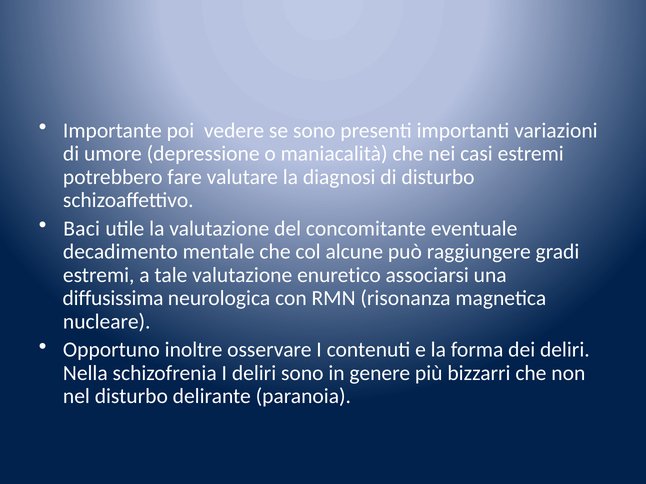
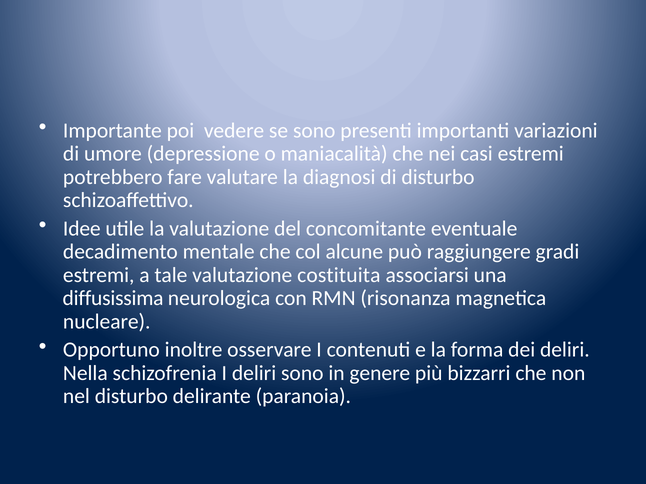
Baci: Baci -> Idee
enuretico: enuretico -> costituita
